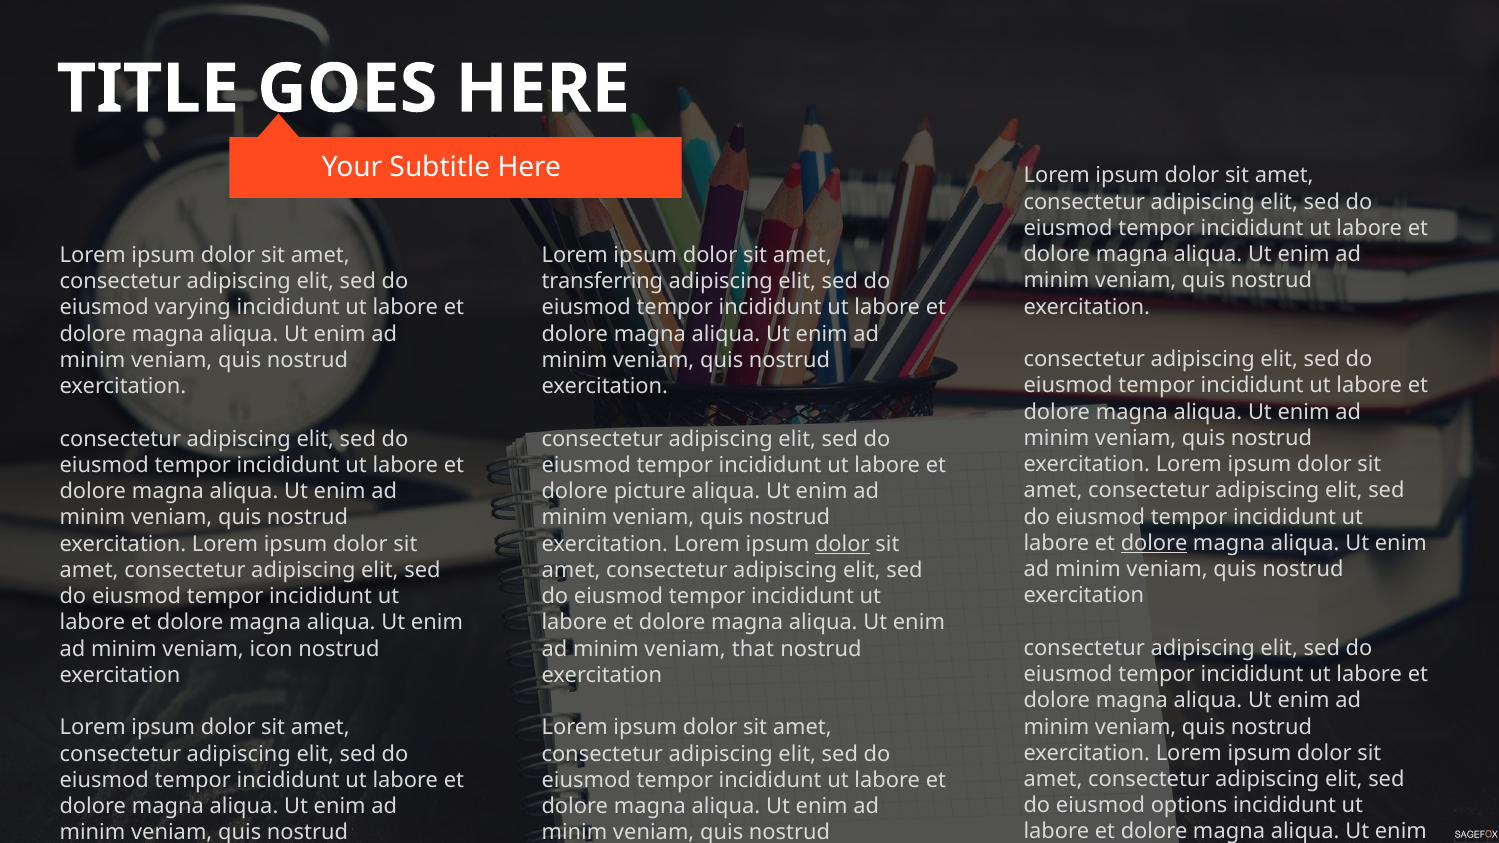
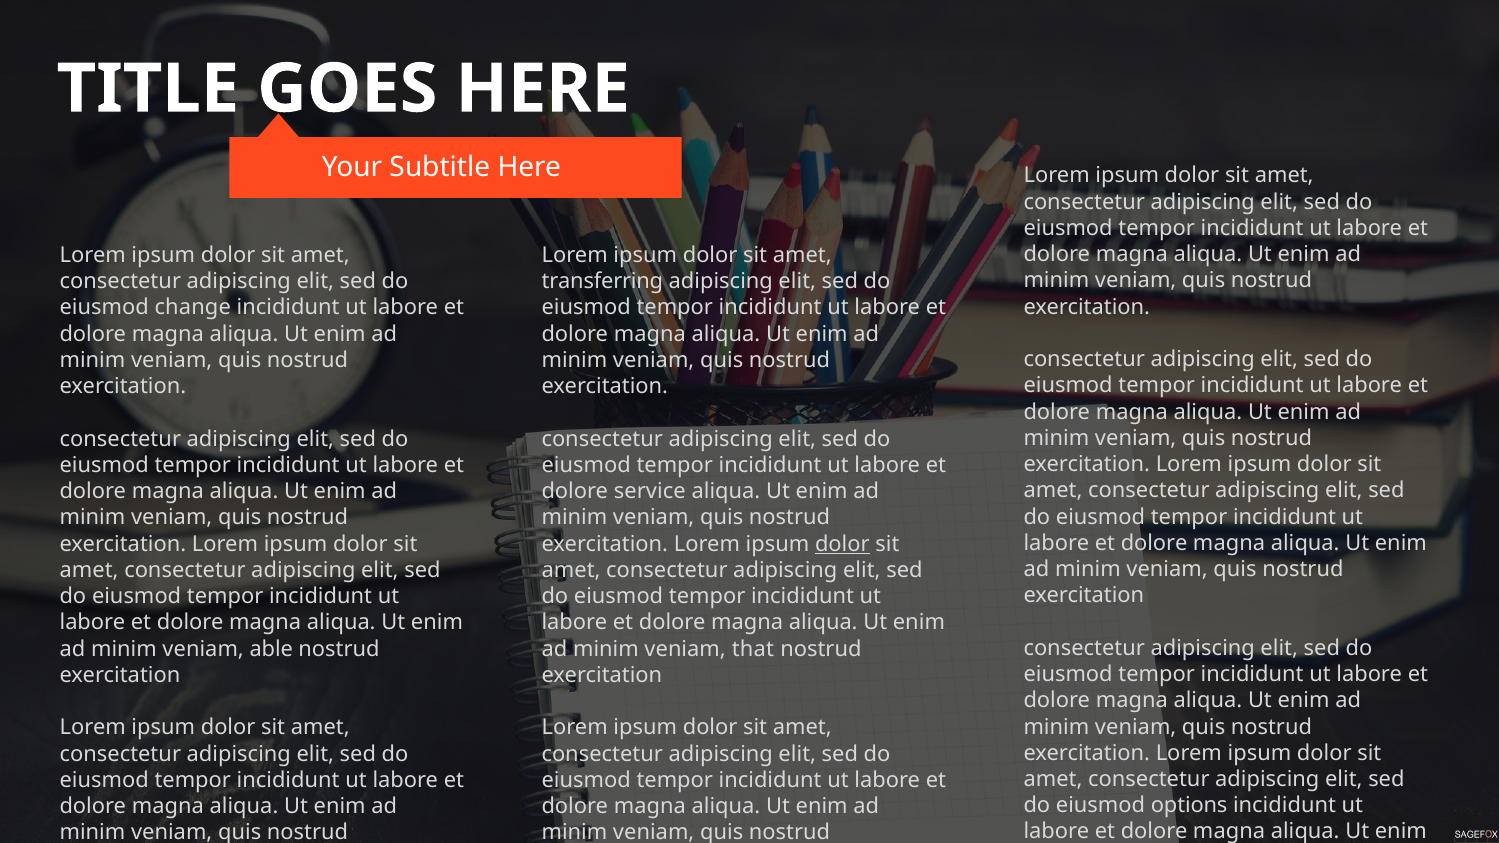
varying: varying -> change
picture: picture -> service
dolore at (1154, 543) underline: present -> none
icon: icon -> able
